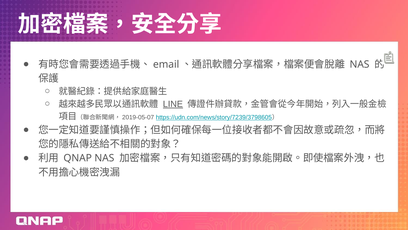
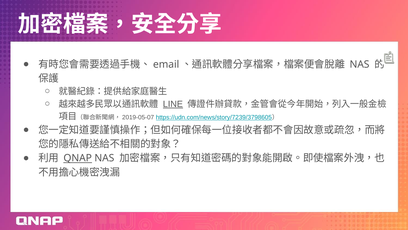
QNAP underline: none -> present
